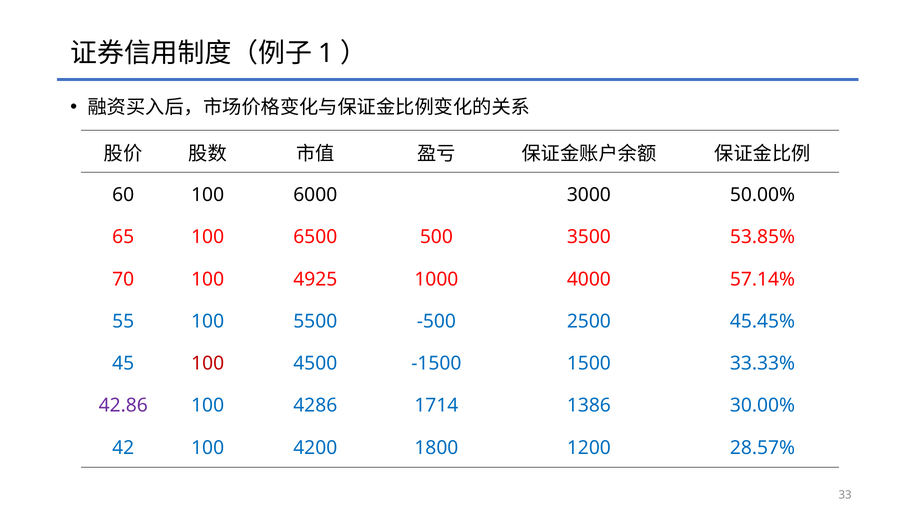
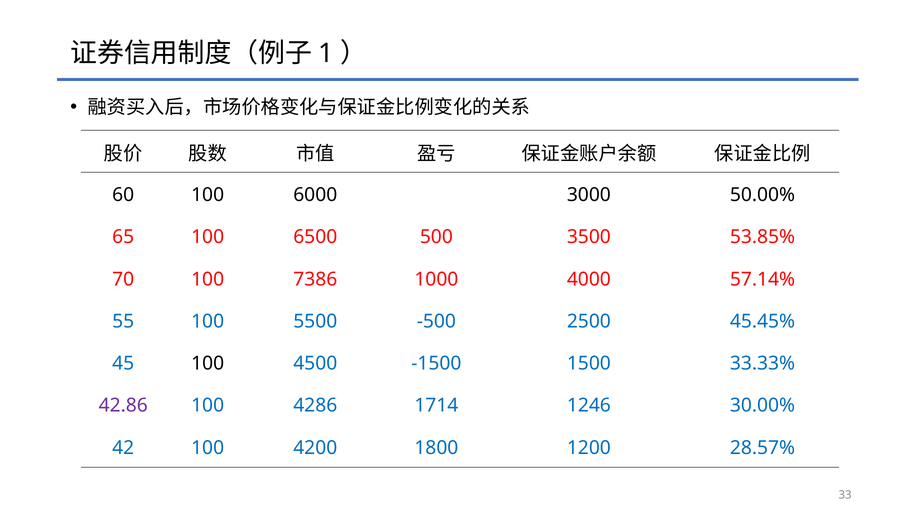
4925: 4925 -> 7386
100 at (208, 363) colour: red -> black
1386: 1386 -> 1246
